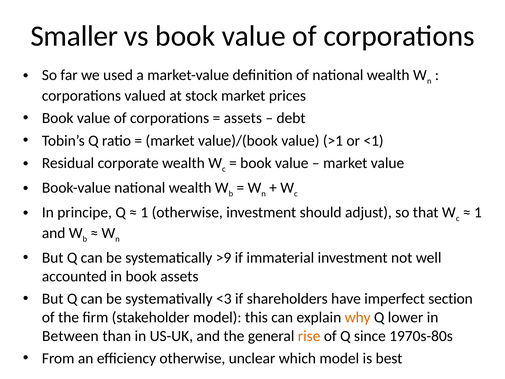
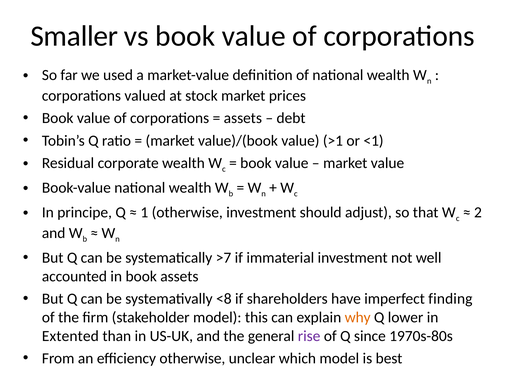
1 at (478, 212): 1 -> 2
>9: >9 -> >7
<3: <3 -> <8
section: section -> finding
Between: Between -> Extented
rise colour: orange -> purple
